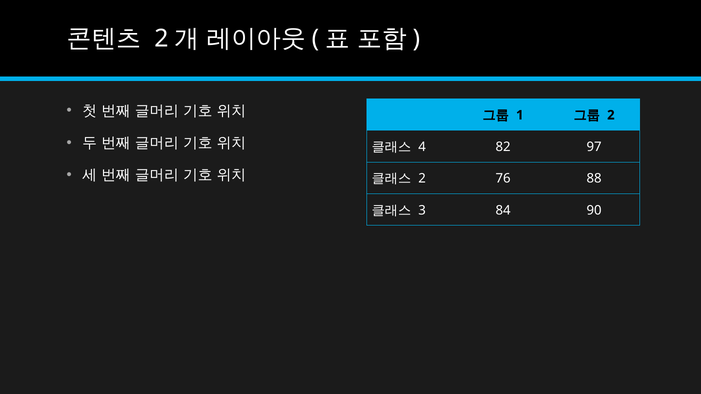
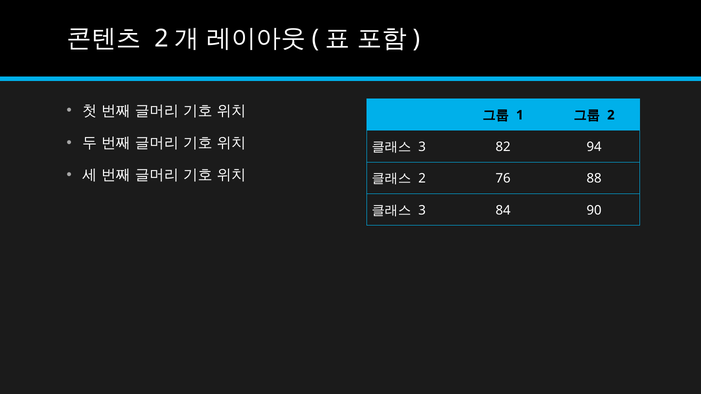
4 at (422, 147): 4 -> 3
97: 97 -> 94
